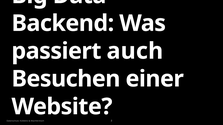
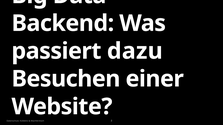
auch: auch -> dazu
